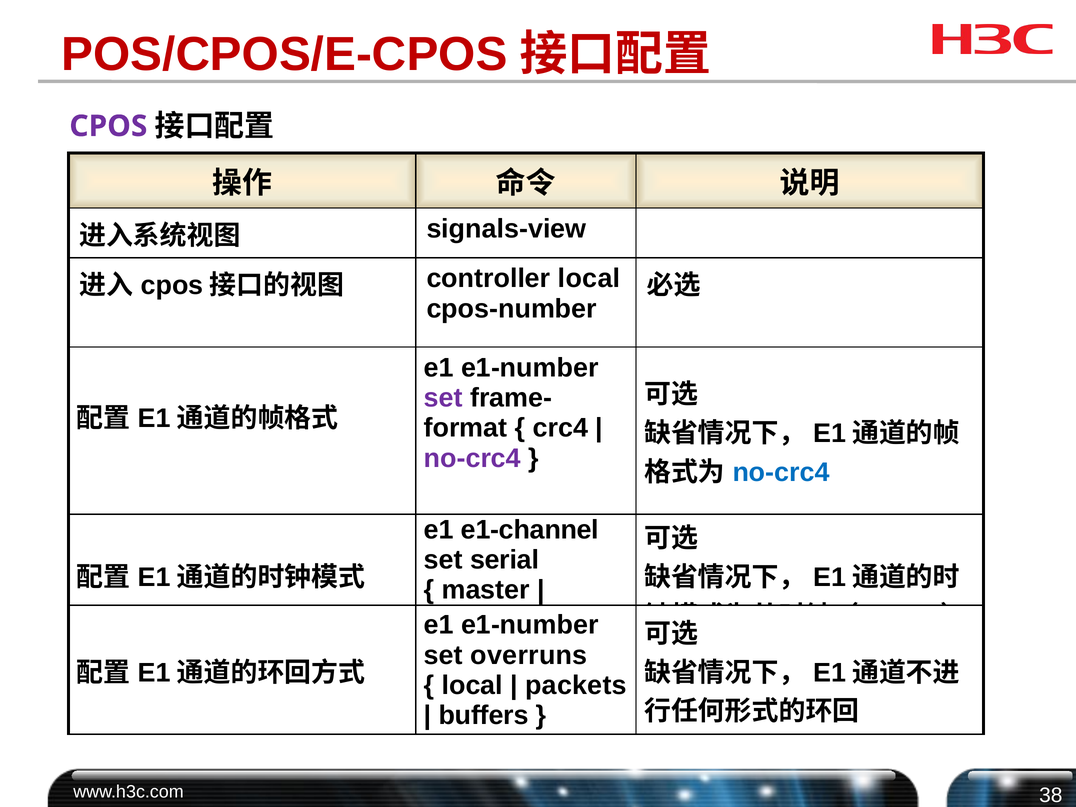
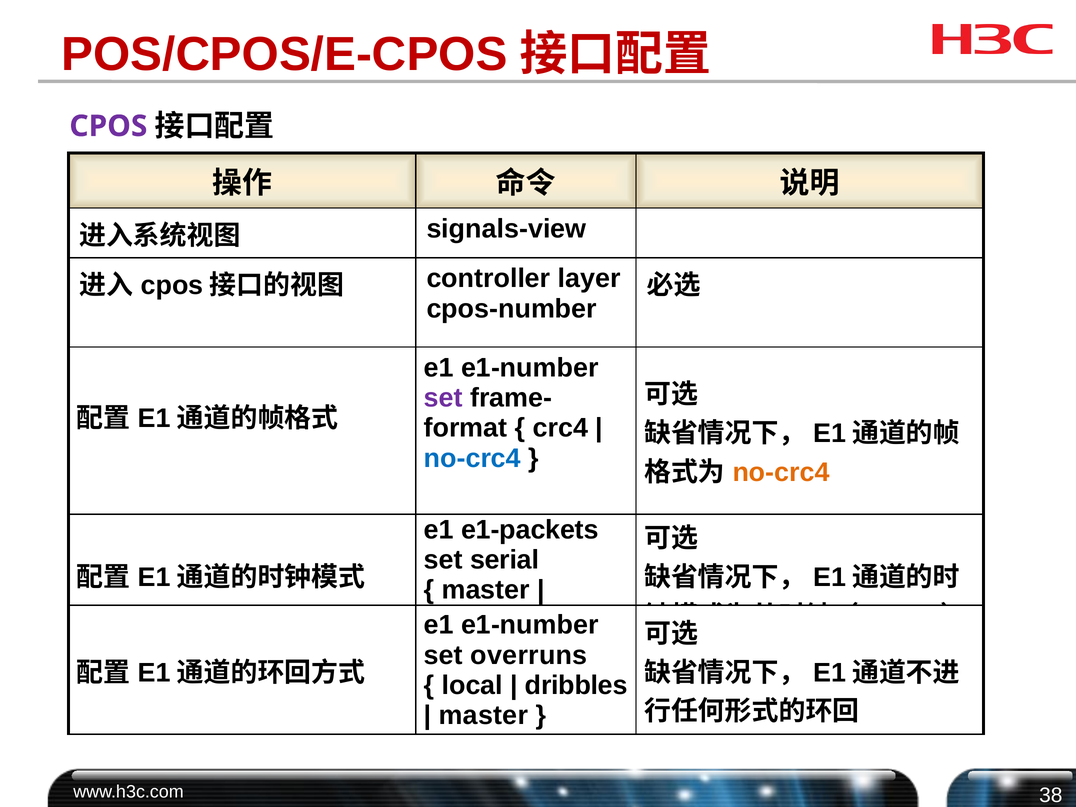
controller local: local -> layer
no-crc4 at (472, 458) colour: purple -> blue
no-crc4 at (781, 472) colour: blue -> orange
e1-channel: e1-channel -> e1-packets
packets: packets -> dribbles
buffers at (484, 715): buffers -> master
